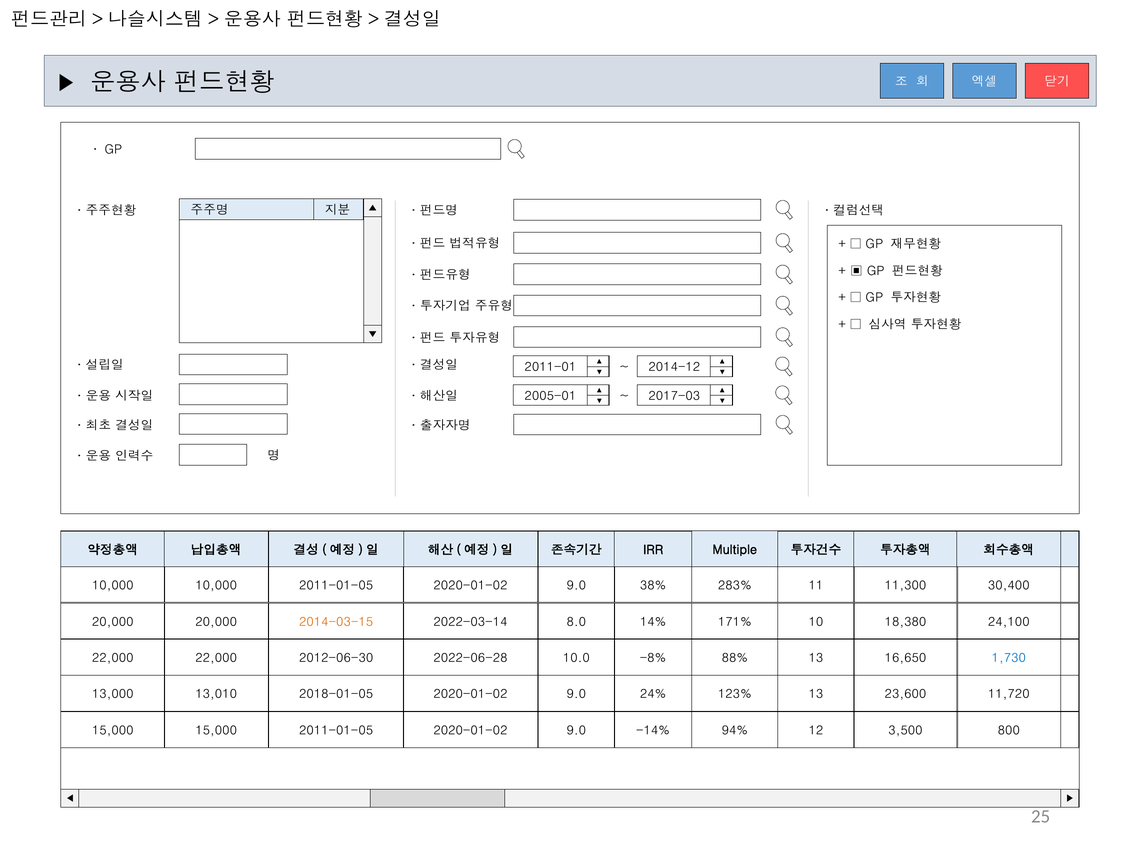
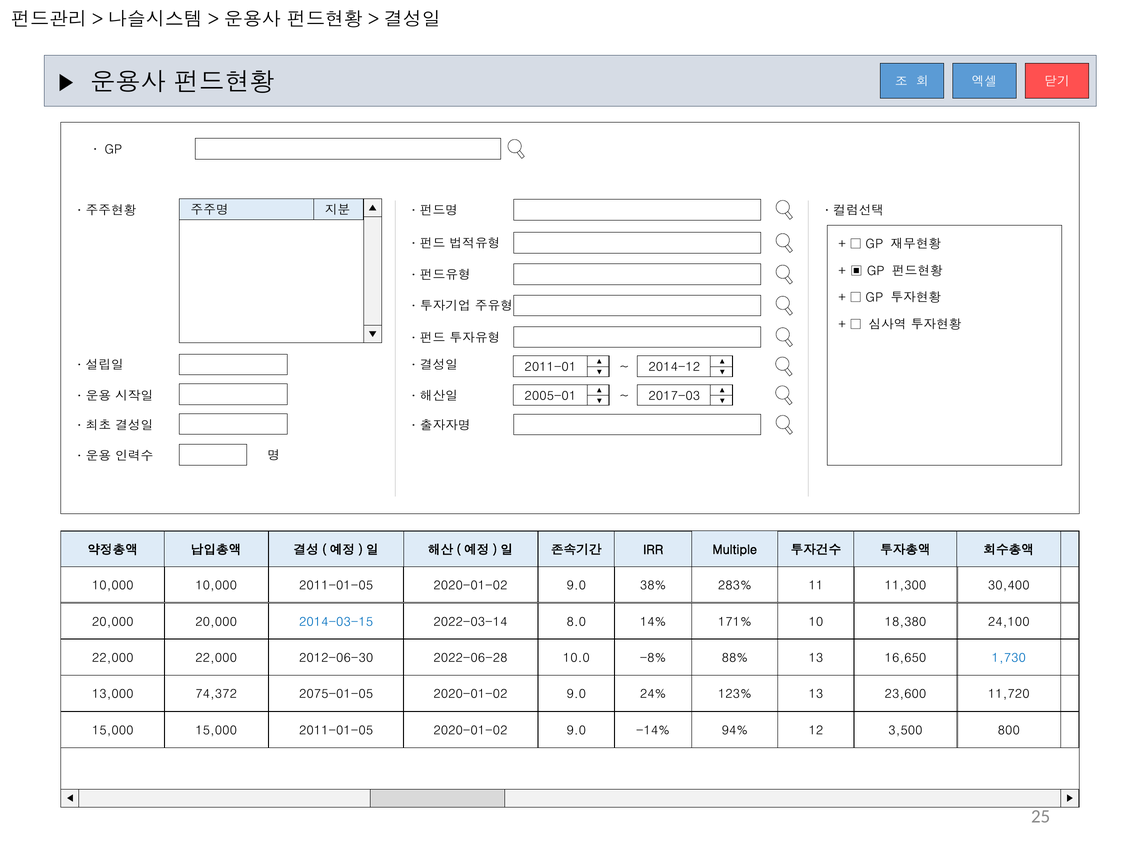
2014-03-15 colour: orange -> blue
13,010: 13,010 -> 74,372
2018-01-05: 2018-01-05 -> 2075-01-05
